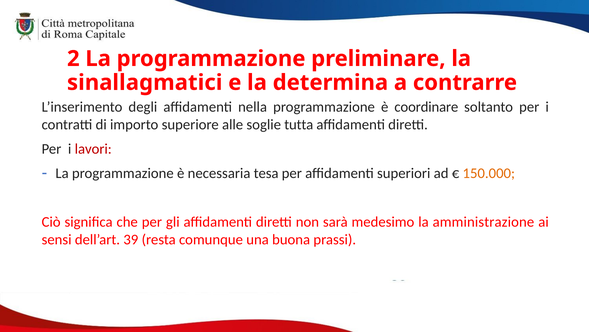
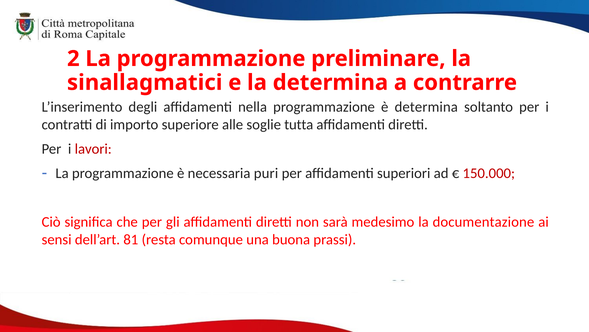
è coordinare: coordinare -> determina
tesa: tesa -> puri
150.000 colour: orange -> red
amministrazione: amministrazione -> documentazione
39: 39 -> 81
